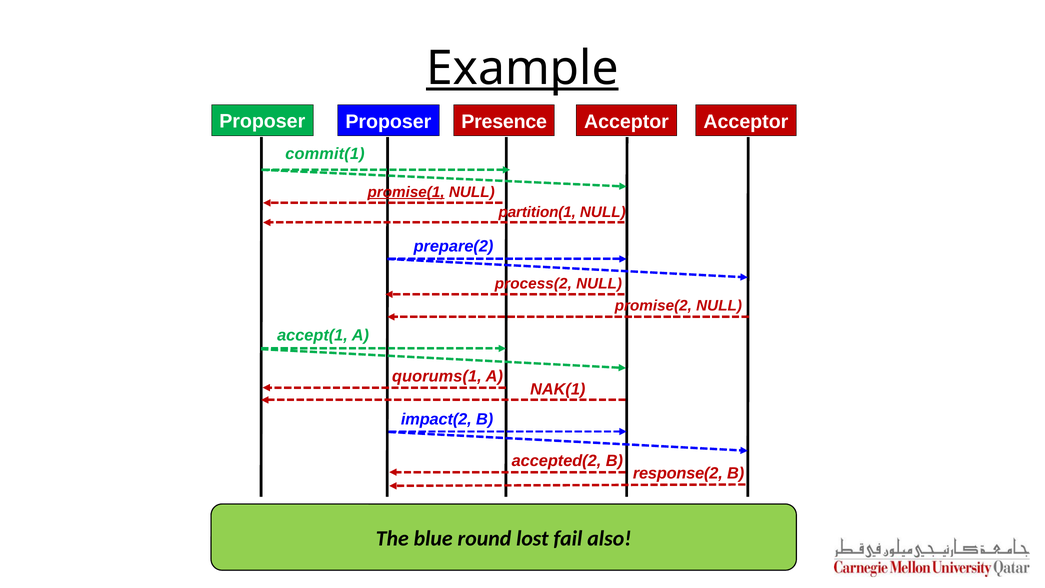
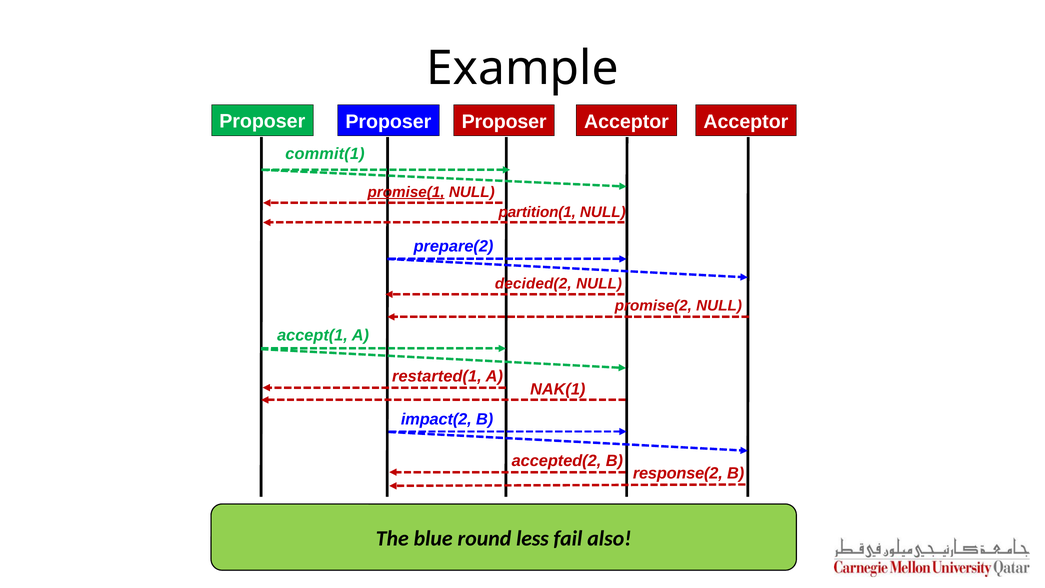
Example underline: present -> none
Proposer Presence: Presence -> Proposer
process(2: process(2 -> decided(2
quorums(1: quorums(1 -> restarted(1
lost: lost -> less
